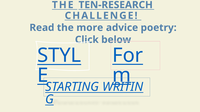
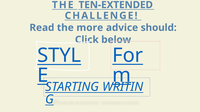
TEN-RESEARCH: TEN-RESEARCH -> TEN-EXTENDED
poetry: poetry -> should
